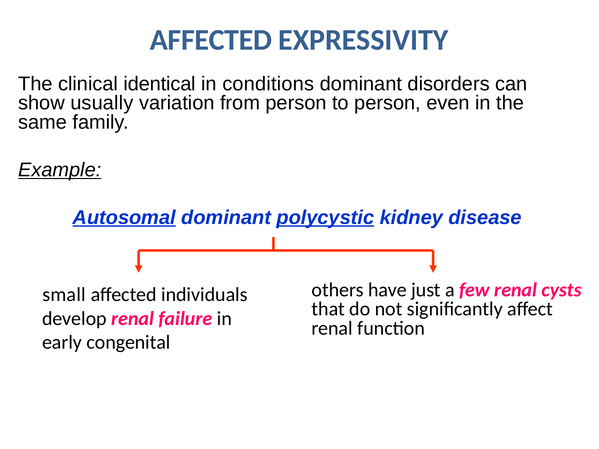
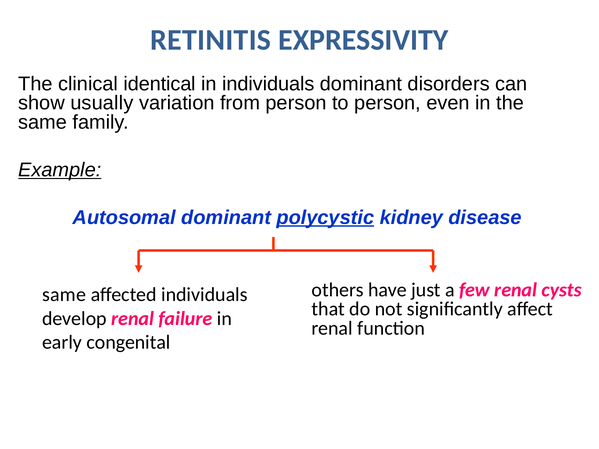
AFFECTED at (211, 40): AFFECTED -> RETINITIS
in conditions: conditions -> individuals
Autosomal underline: present -> none
small at (64, 295): small -> same
